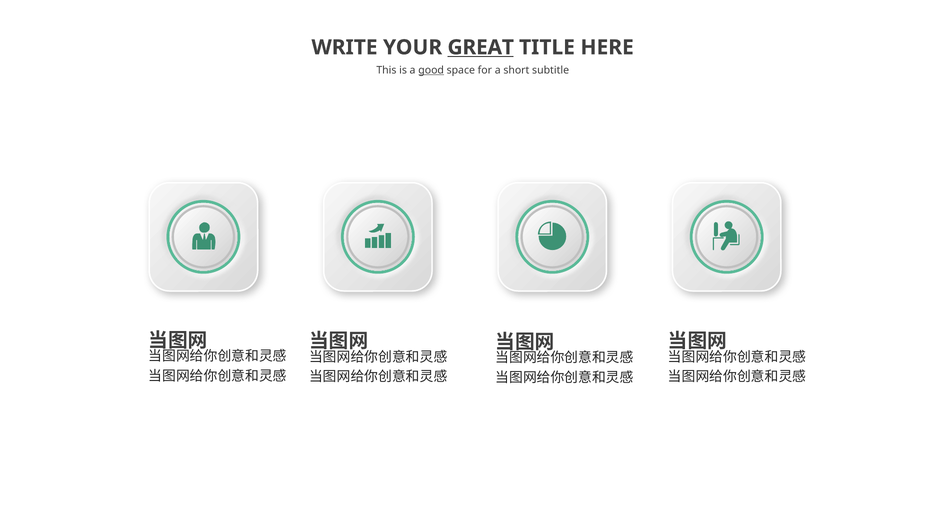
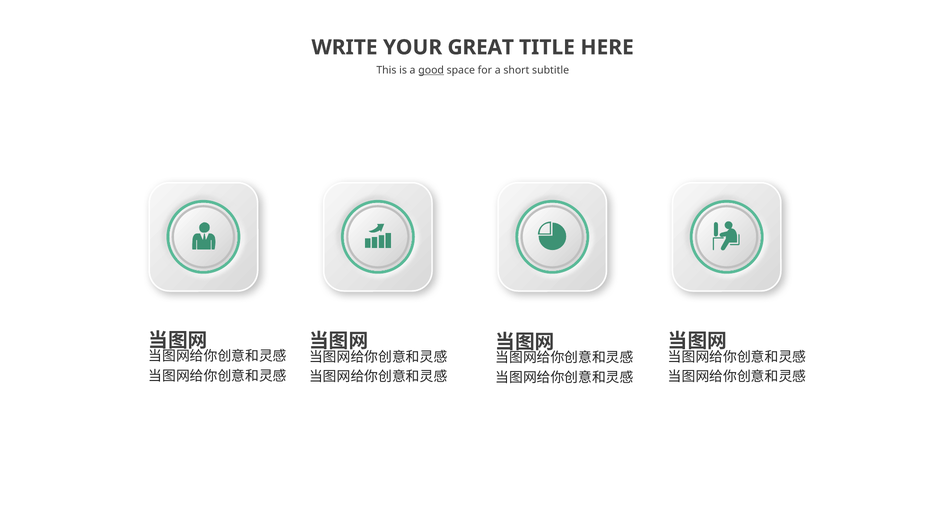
GREAT underline: present -> none
